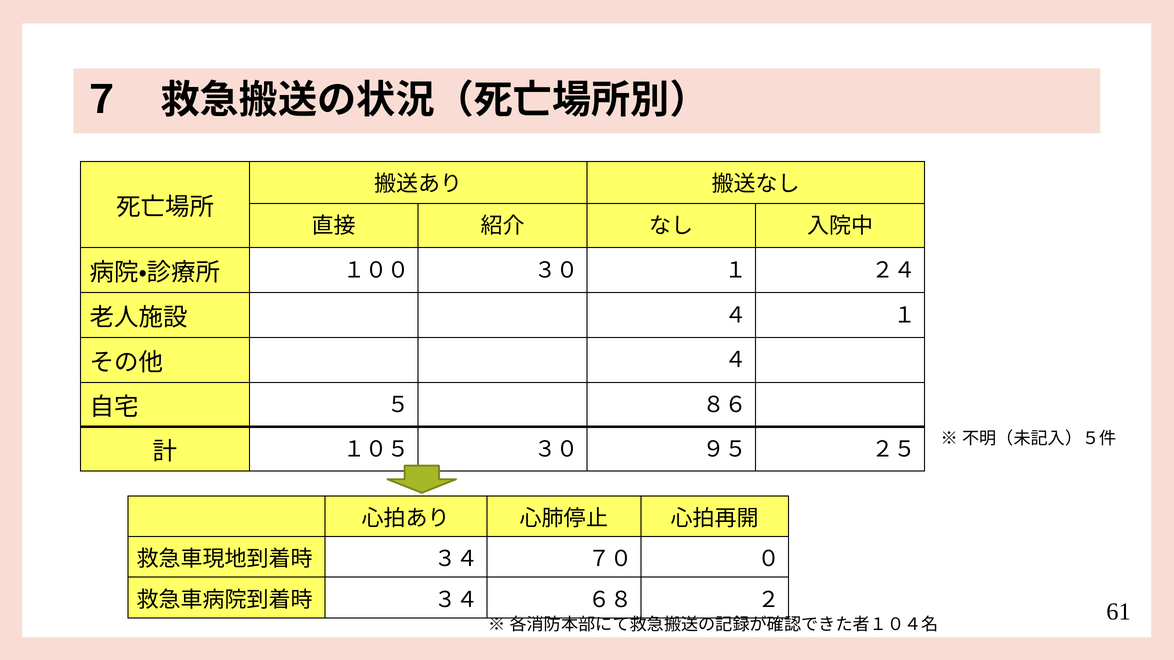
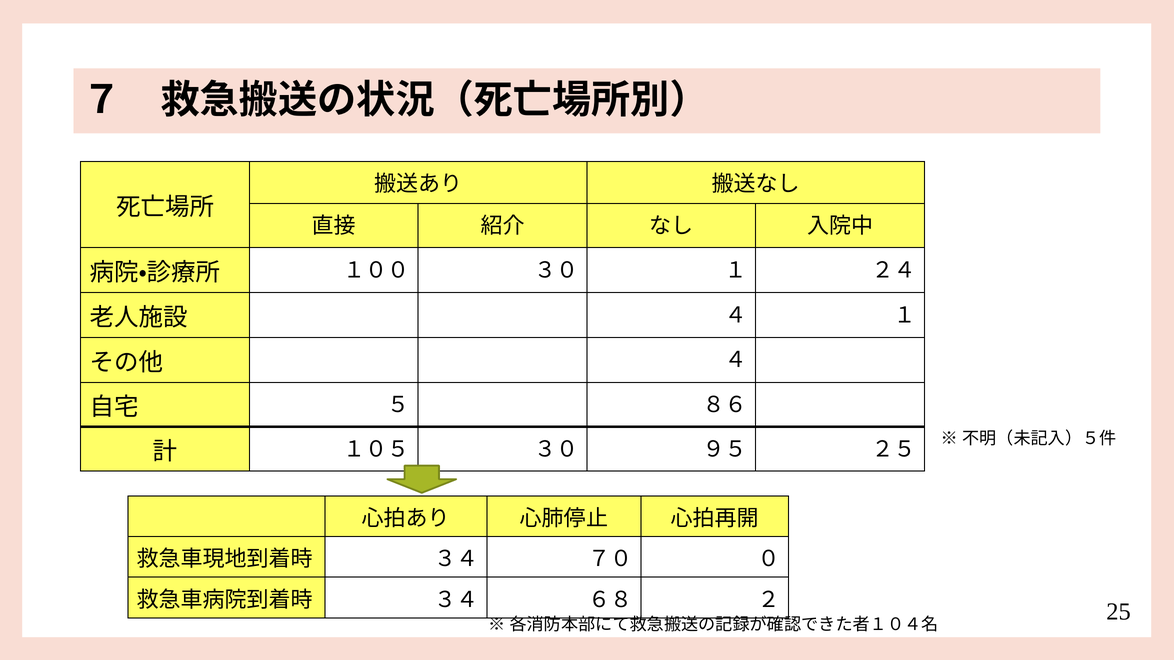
61: 61 -> 25
